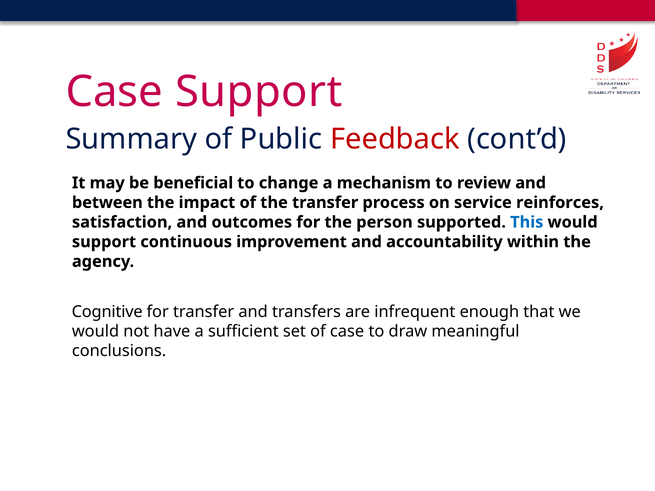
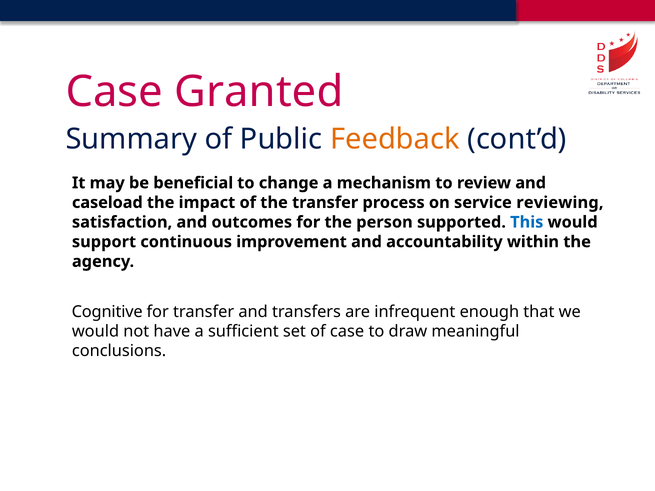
Case Support: Support -> Granted
Feedback colour: red -> orange
between: between -> caseload
reinforces: reinforces -> reviewing
